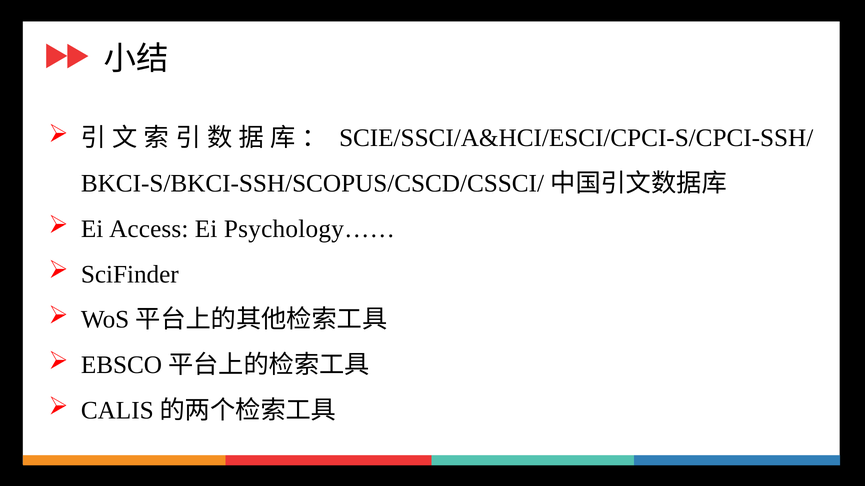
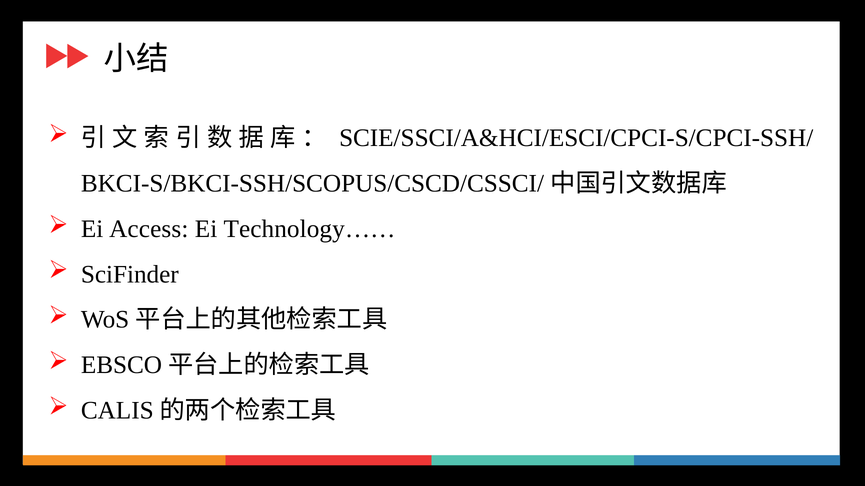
Psychology……: Psychology…… -> Technology……
